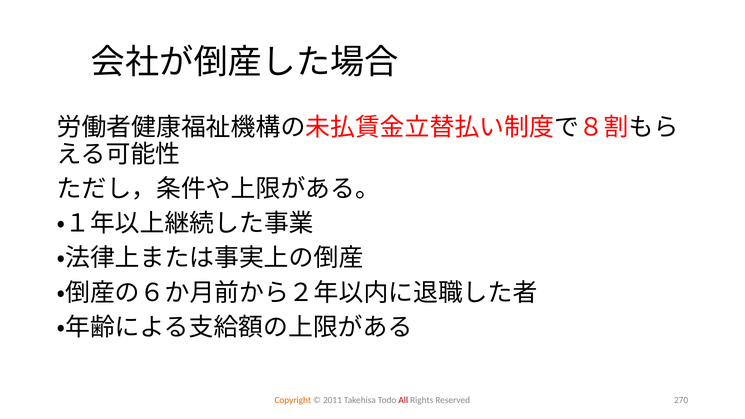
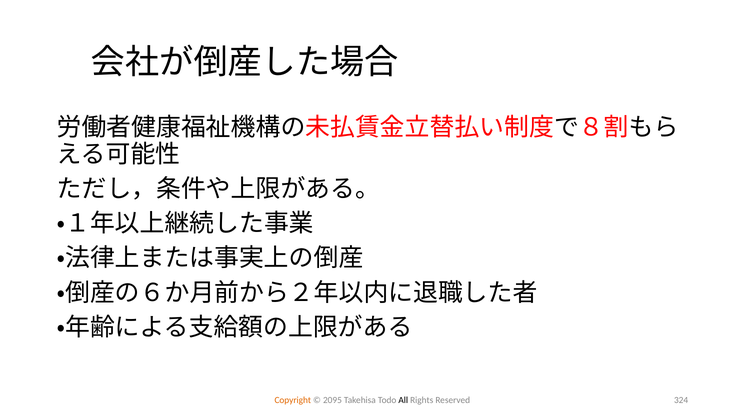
2011: 2011 -> 2095
All colour: red -> black
270: 270 -> 324
